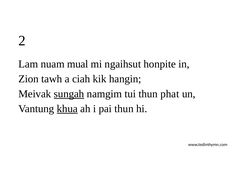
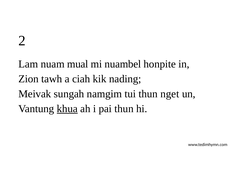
ngaihsut: ngaihsut -> nuambel
hangin: hangin -> nading
sungah underline: present -> none
phat: phat -> nget
